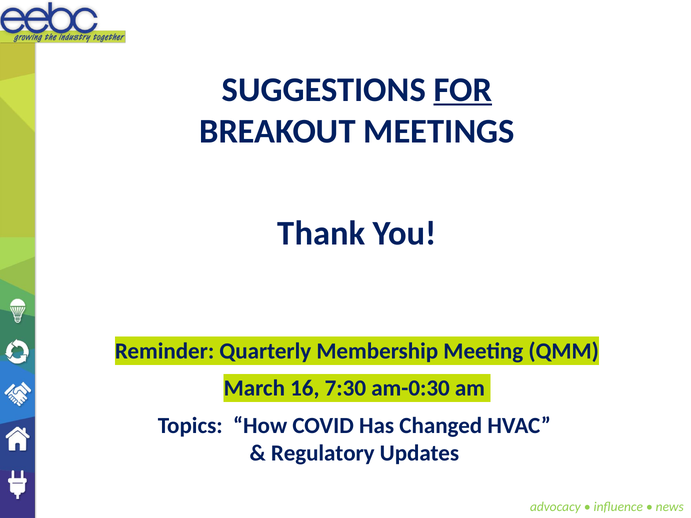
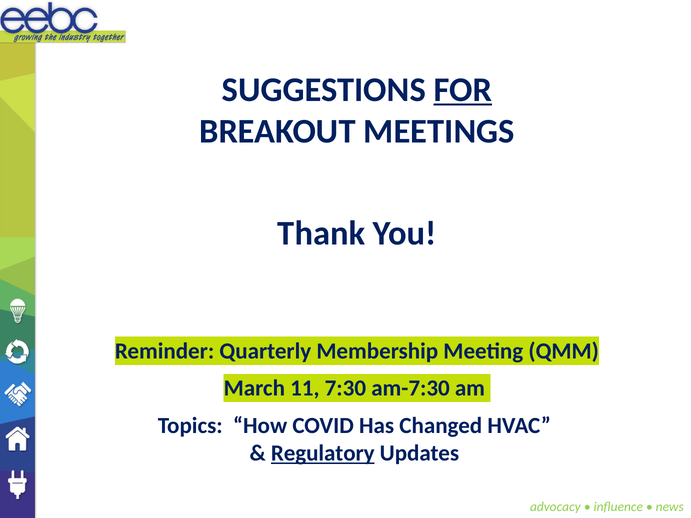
16: 16 -> 11
am-0:30: am-0:30 -> am-7:30
Regulatory underline: none -> present
